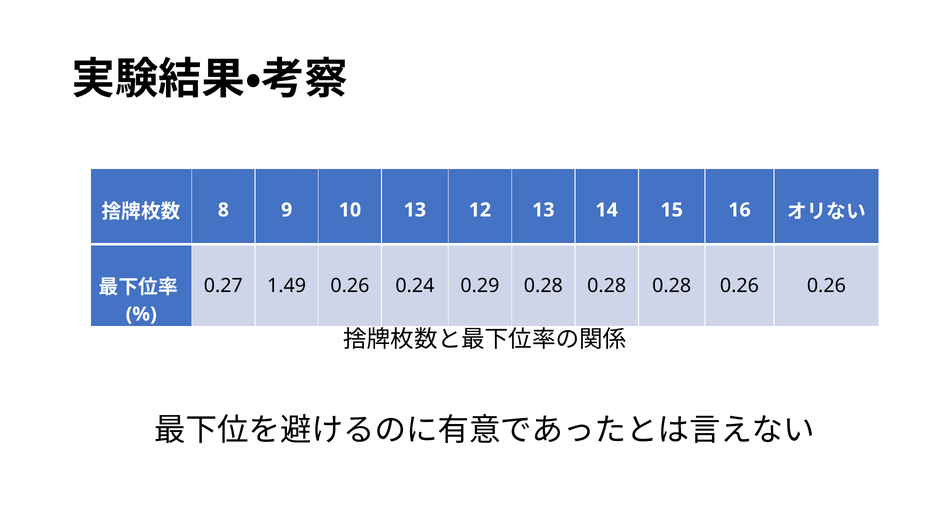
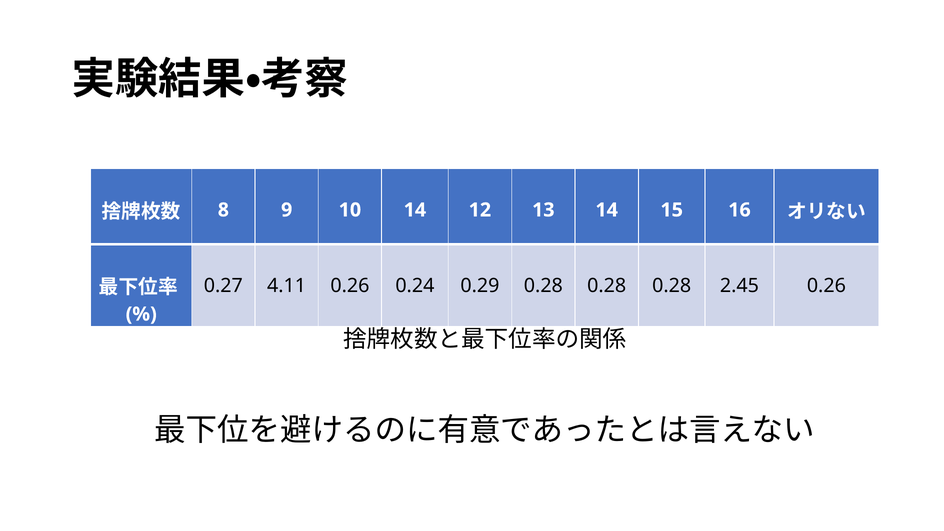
10 13: 13 -> 14
1.49: 1.49 -> 4.11
0.28 0.26: 0.26 -> 2.45
